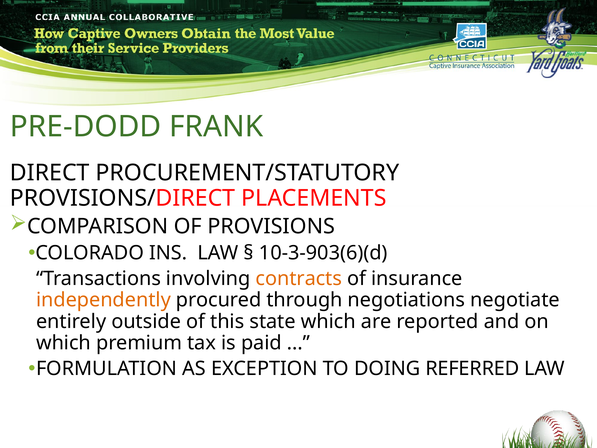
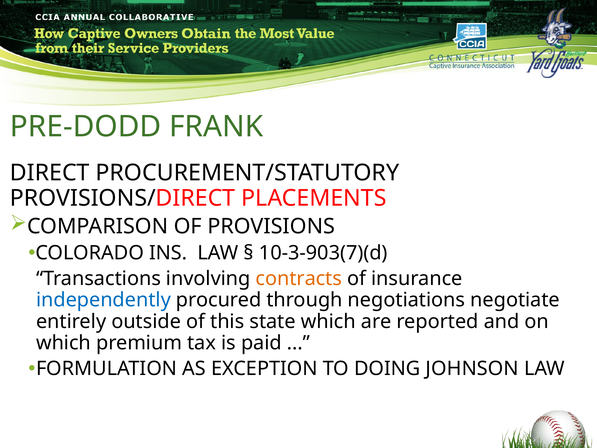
10-3-903(6)(d: 10-3-903(6)(d -> 10-3-903(7)(d
independently colour: orange -> blue
REFERRED: REFERRED -> JOHNSON
